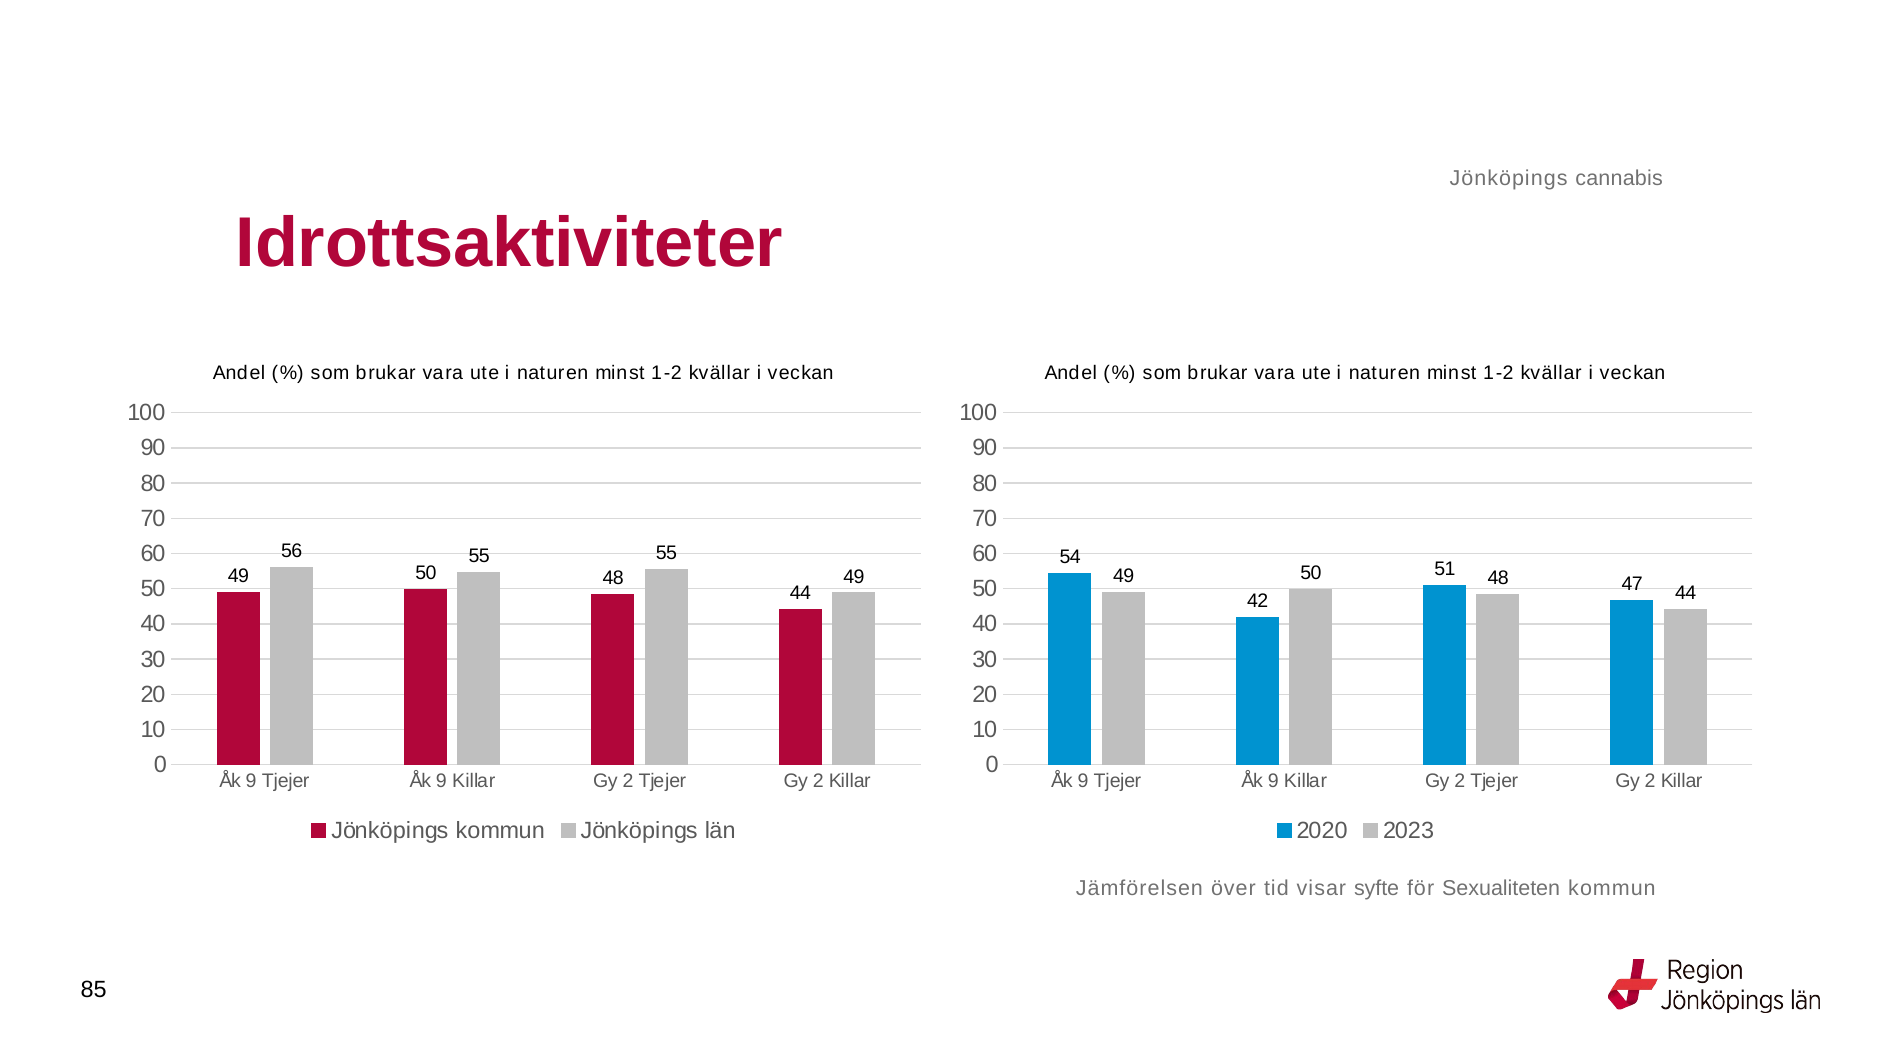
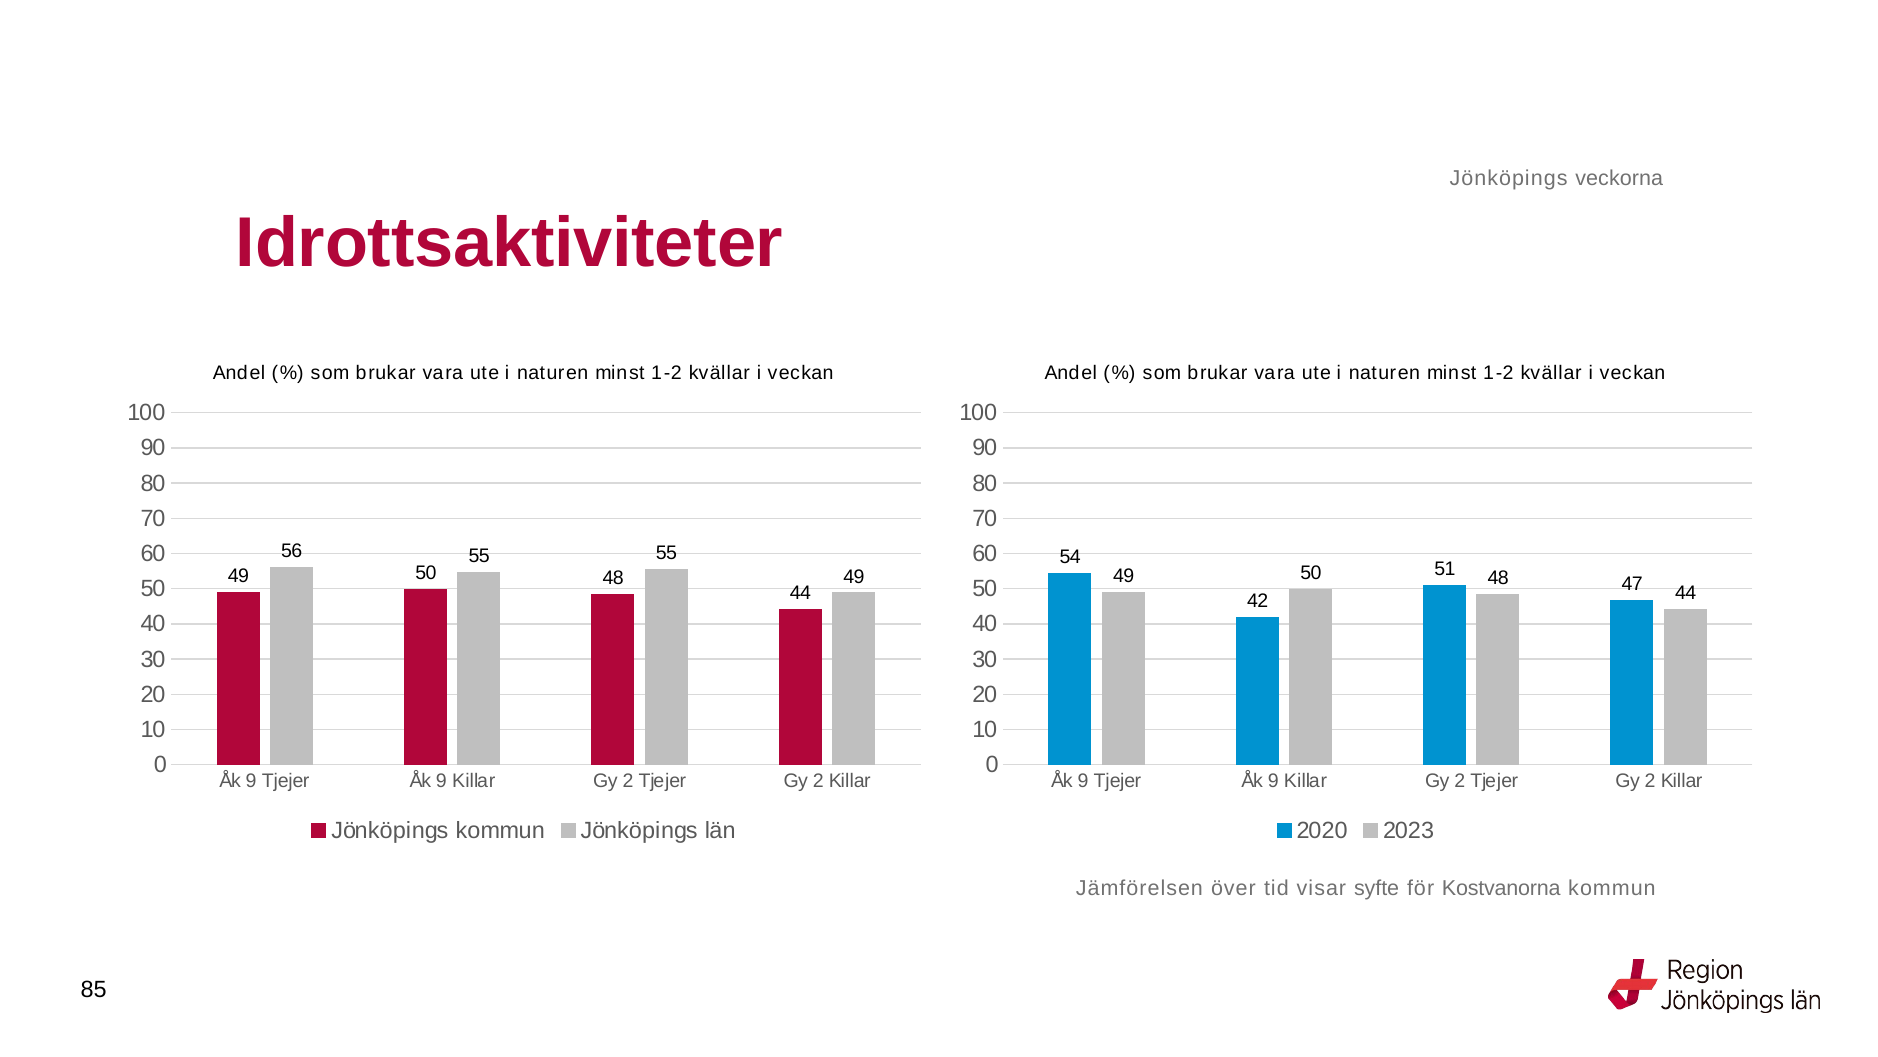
cannabis: cannabis -> veckorna
Sexualiteten: Sexualiteten -> Kostvanorna
